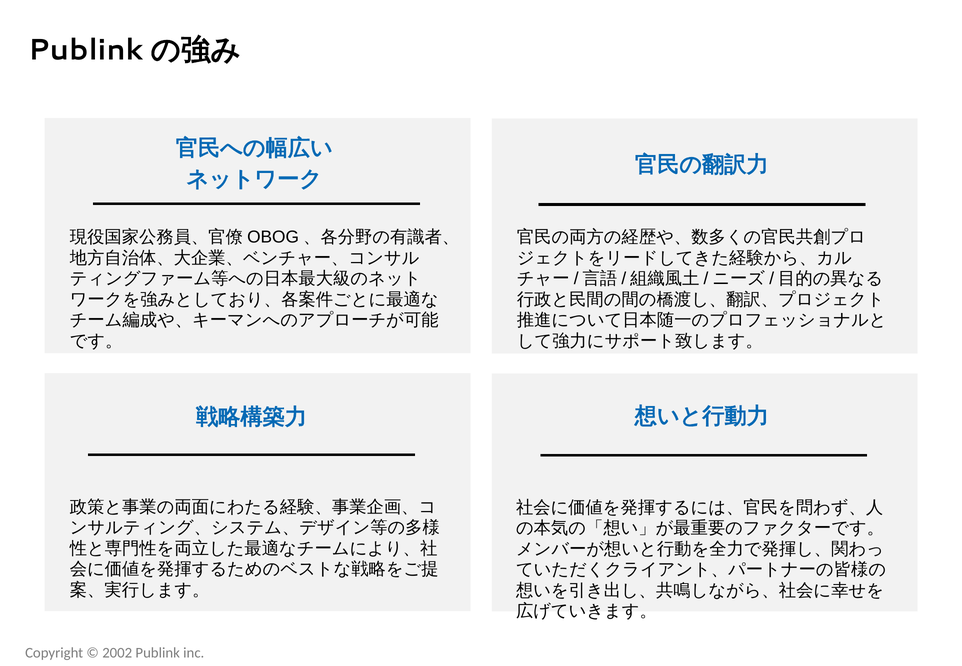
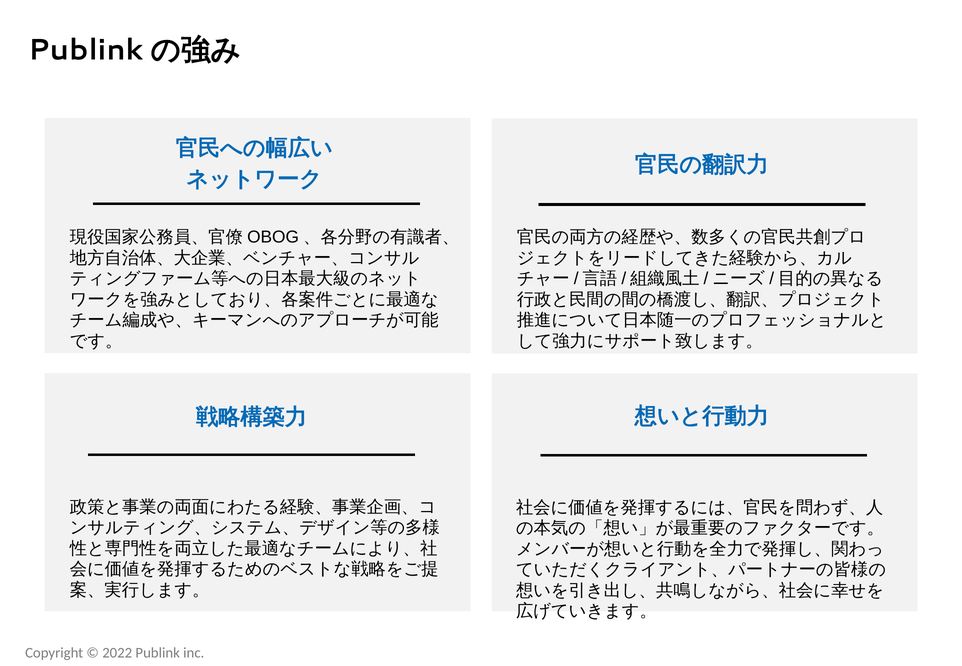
2002: 2002 -> 2022
